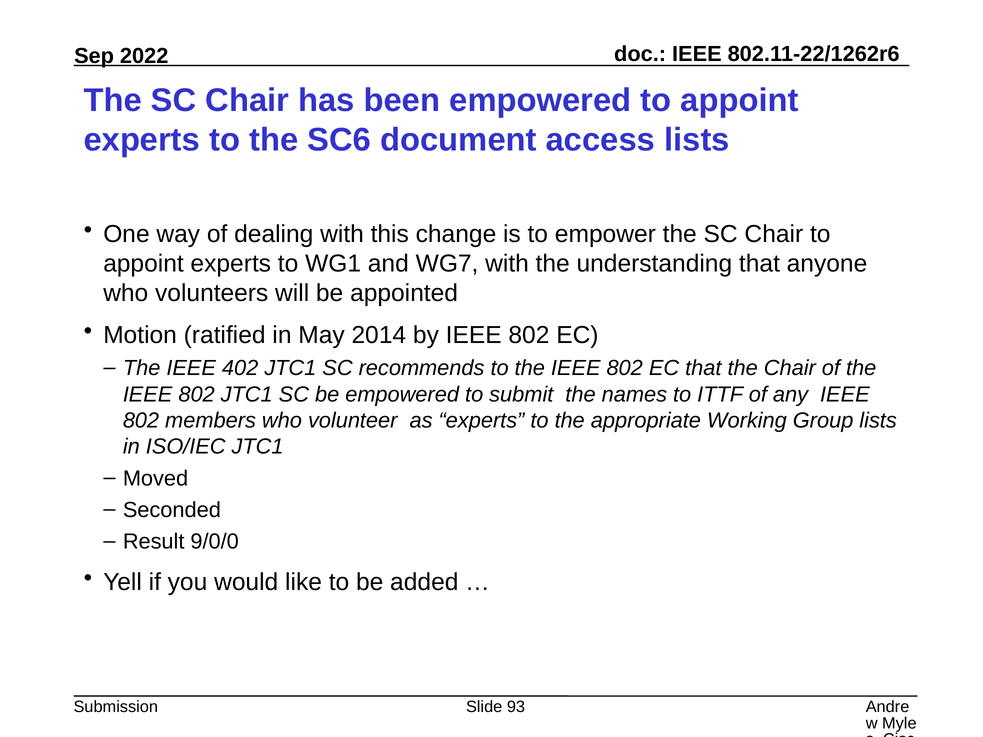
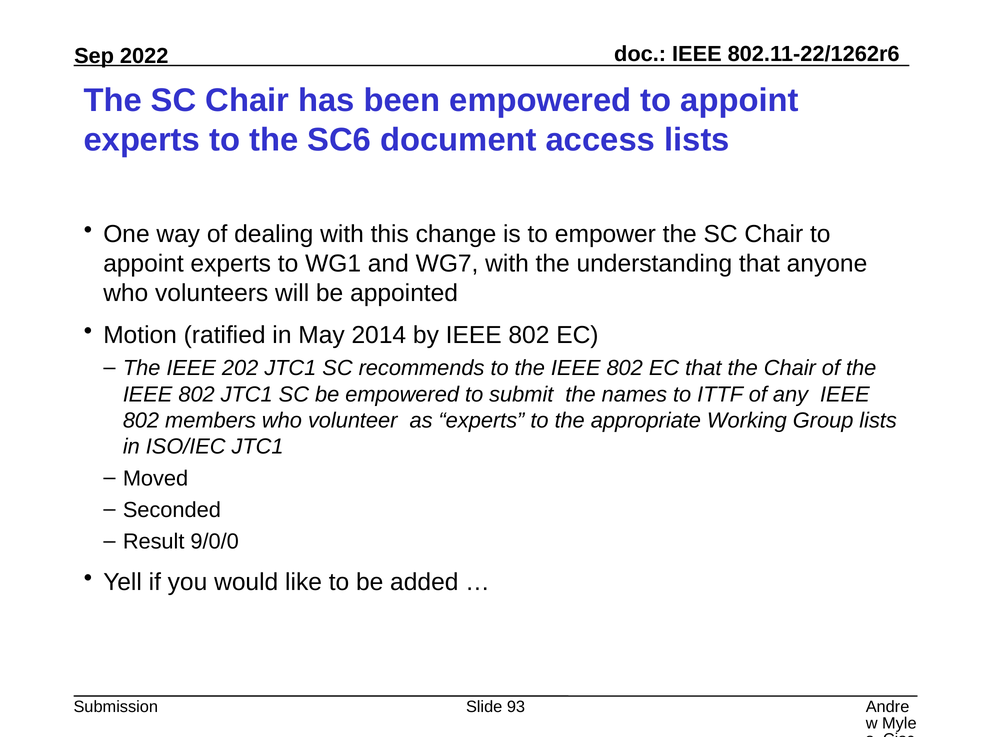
402: 402 -> 202
